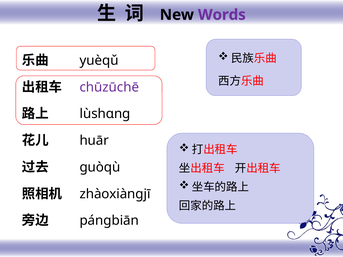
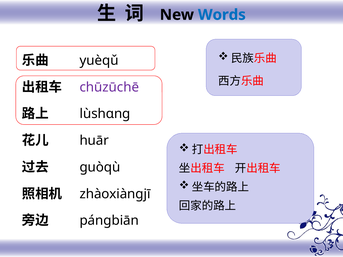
Words colour: purple -> blue
